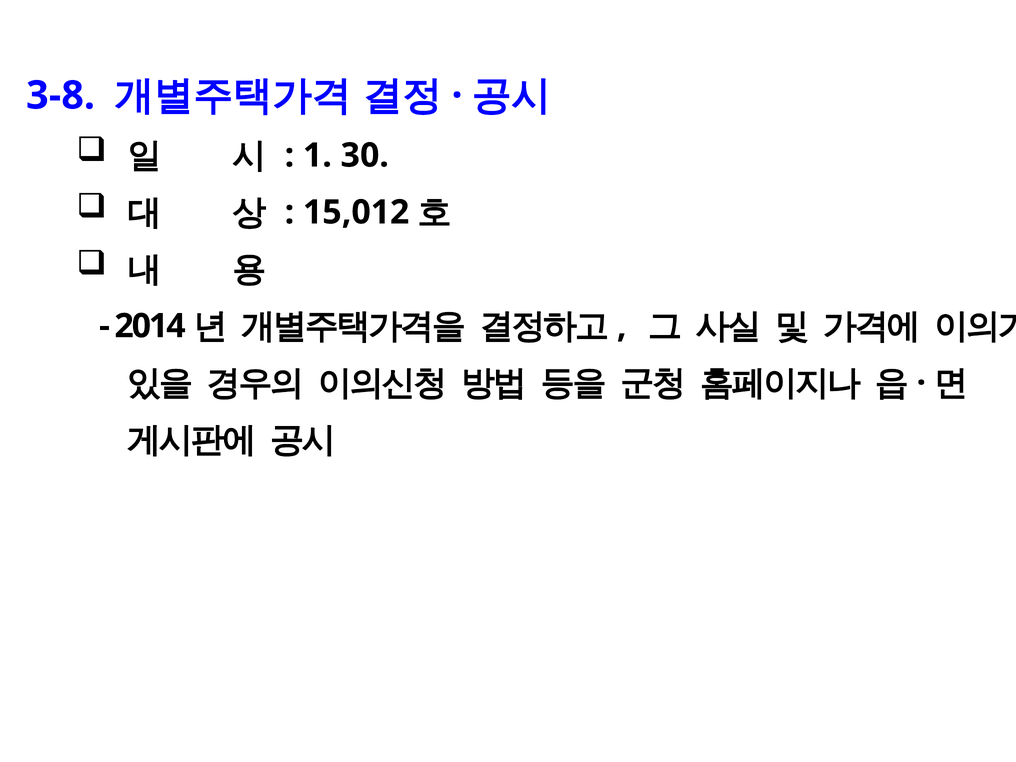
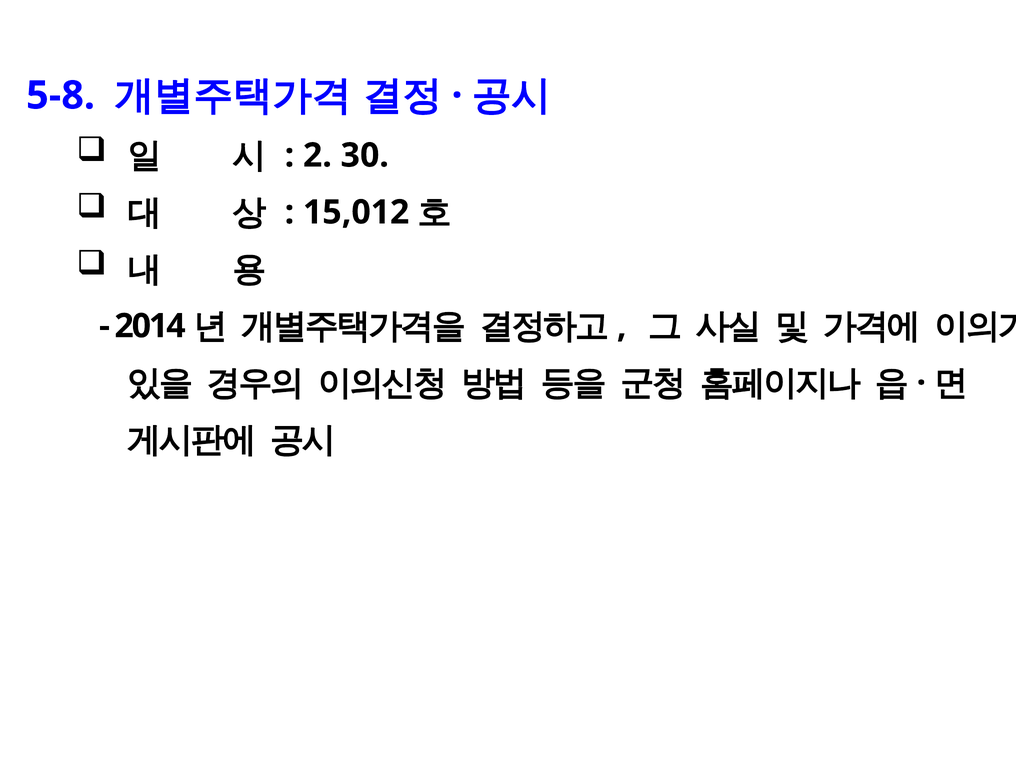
3-8: 3-8 -> 5-8
1: 1 -> 2
